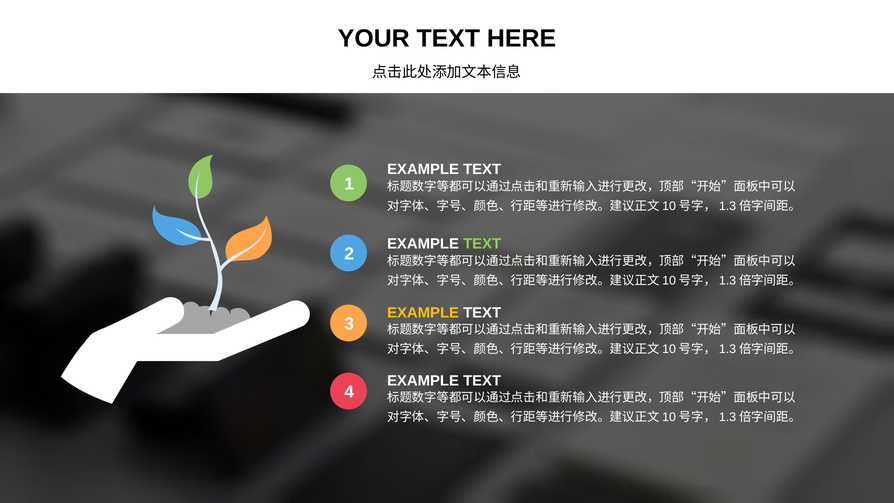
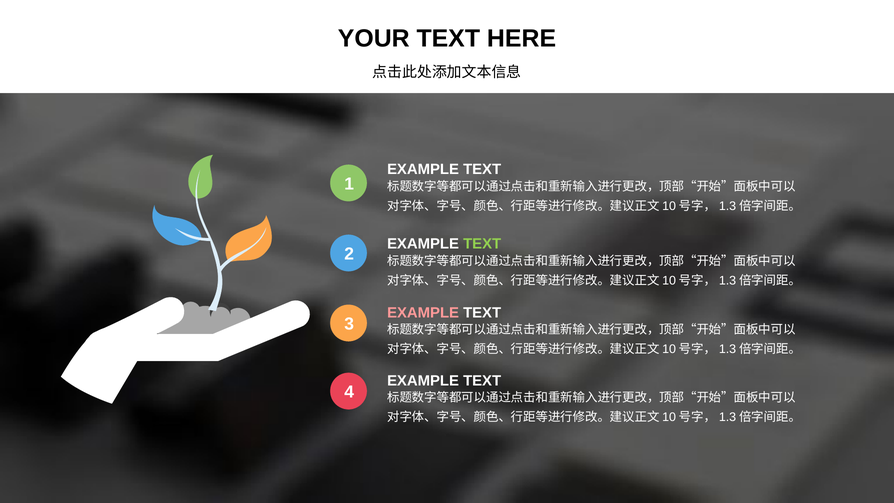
EXAMPLE at (423, 313) colour: yellow -> pink
